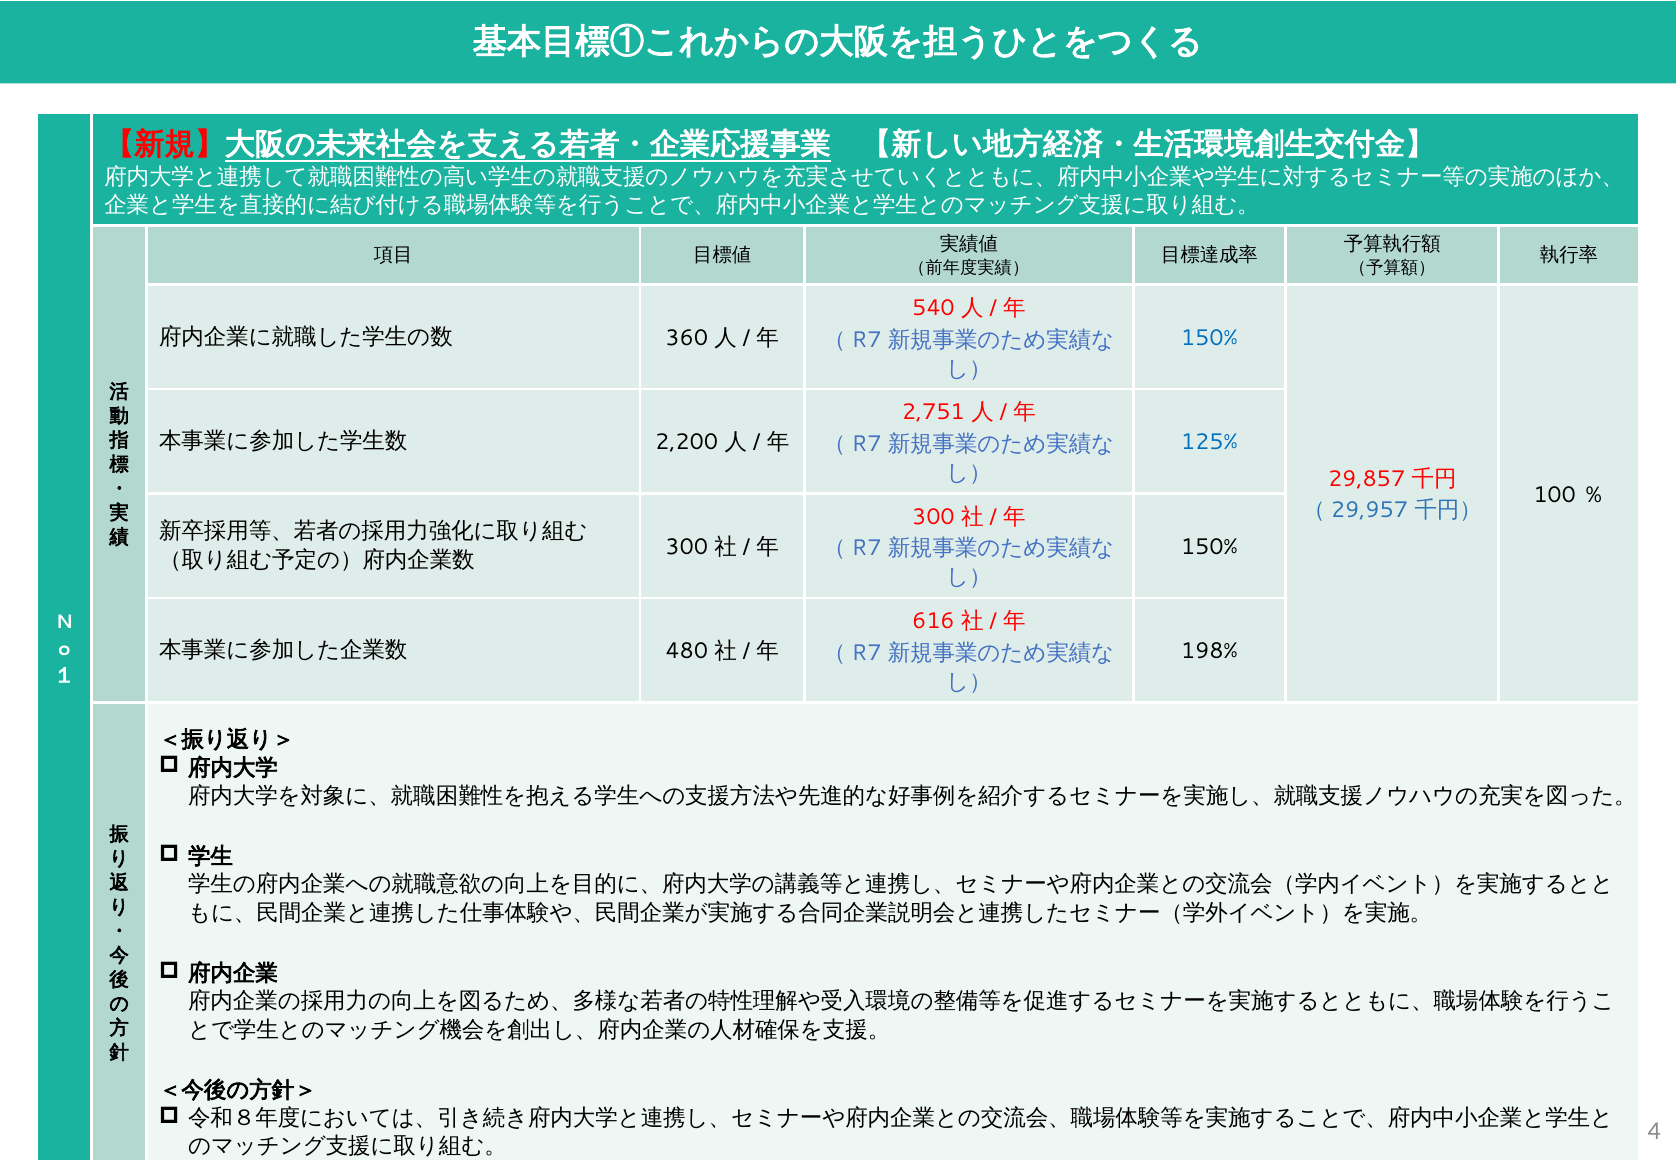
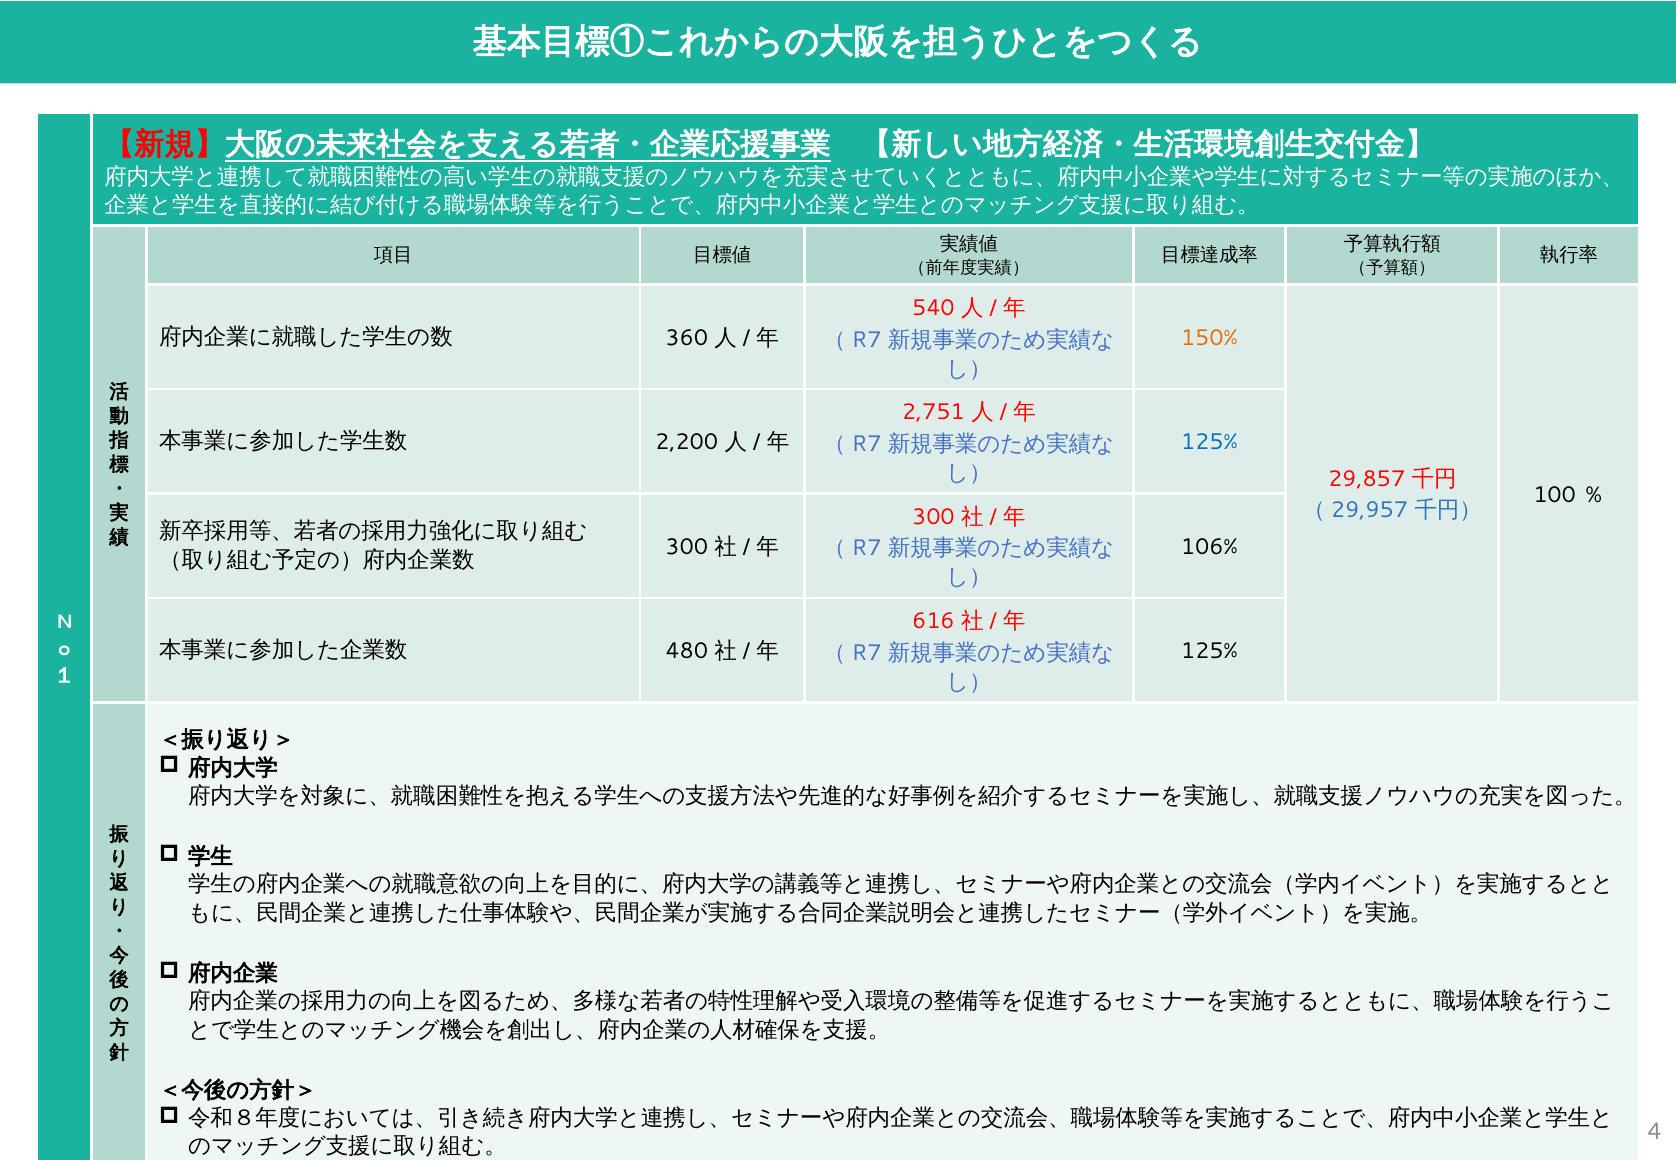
150% at (1209, 338) colour: blue -> orange
150% at (1209, 547): 150% -> 106%
198% at (1209, 651): 198% -> 125%
